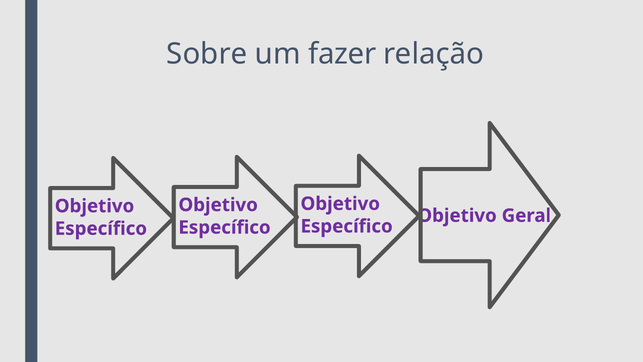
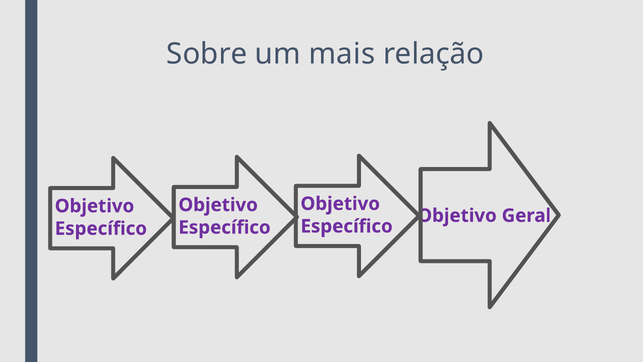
fazer: fazer -> mais
